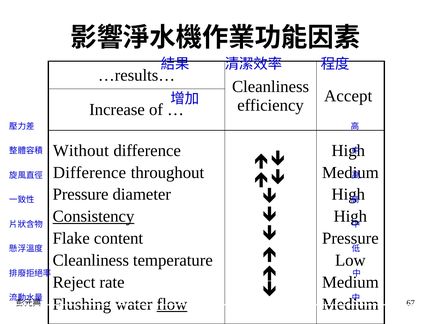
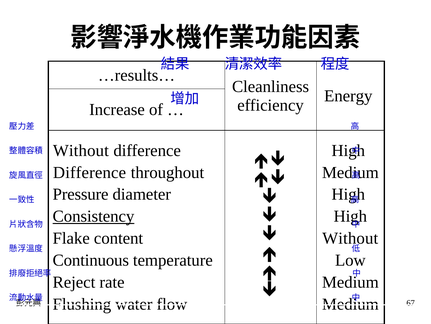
Accept: Accept -> Energy
Pressure at (350, 238): Pressure -> Without
Cleanliness at (91, 260): Cleanliness -> Continuous
flow underline: present -> none
